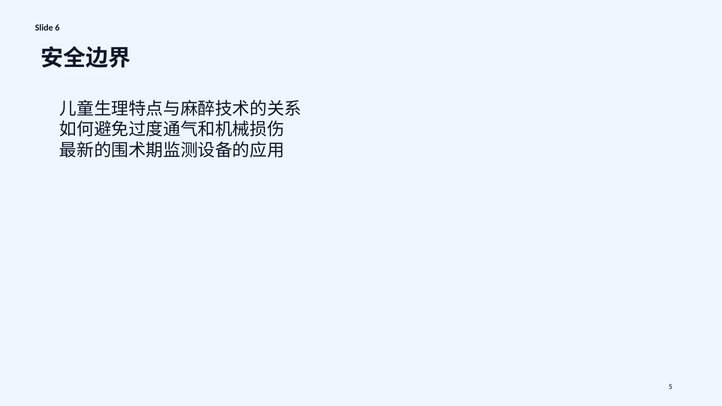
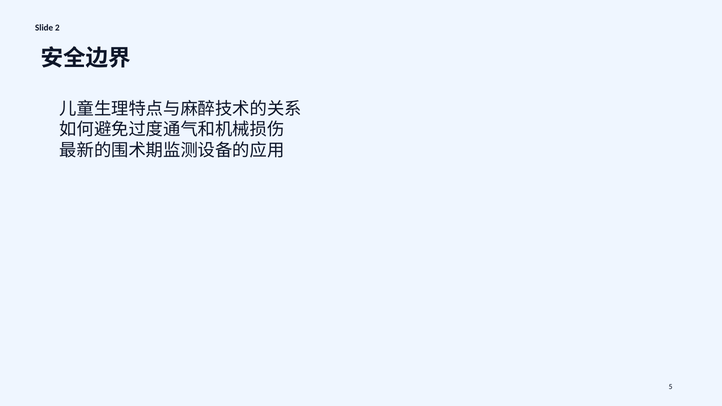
6: 6 -> 2
